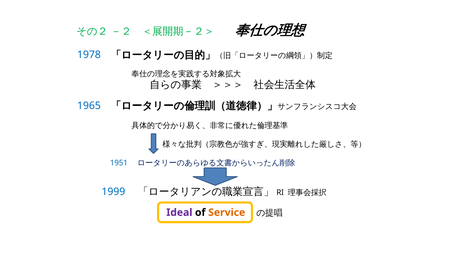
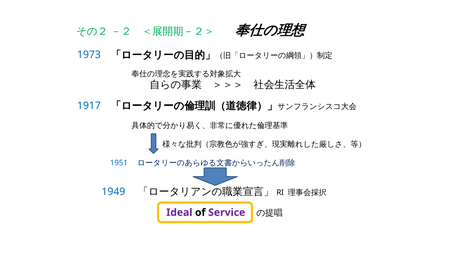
1978: 1978 -> 1973
1965: 1965 -> 1917
1999: 1999 -> 1949
Service colour: orange -> purple
